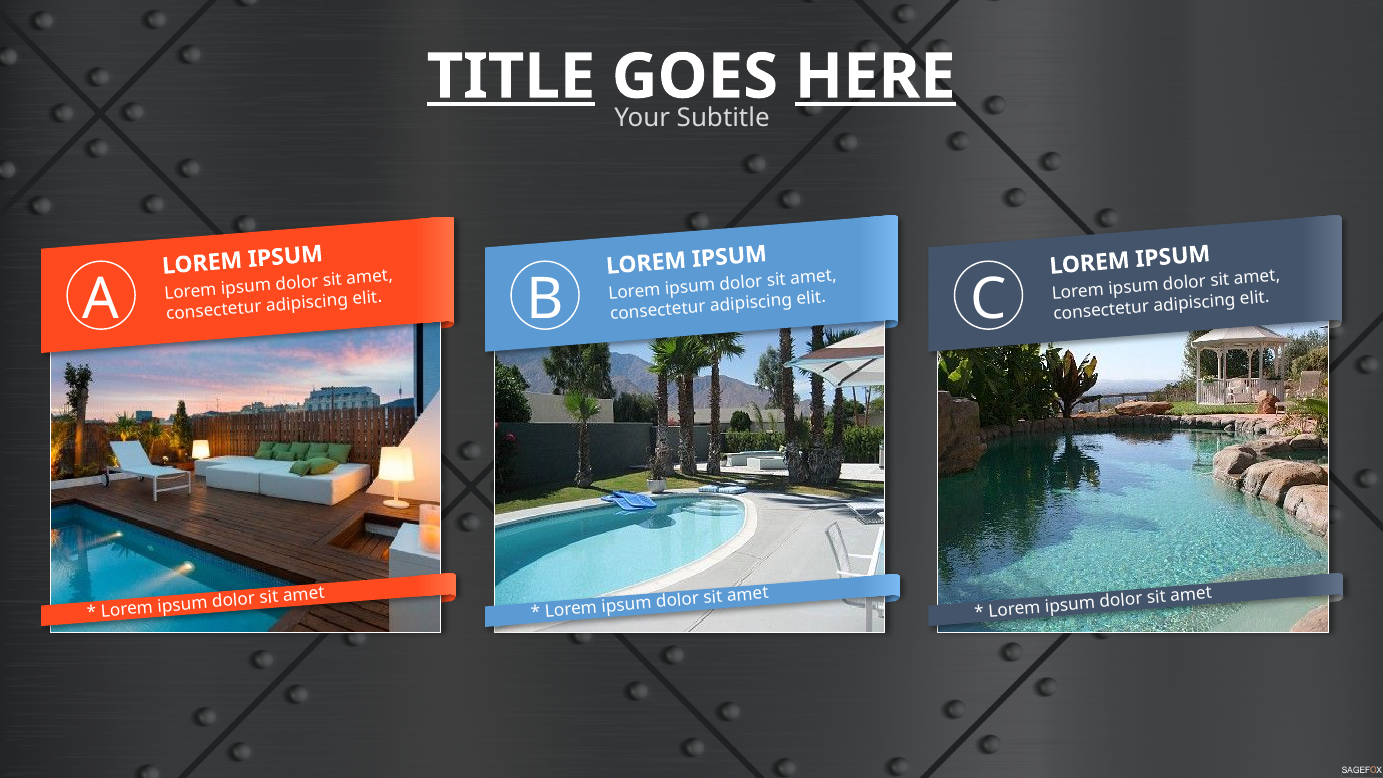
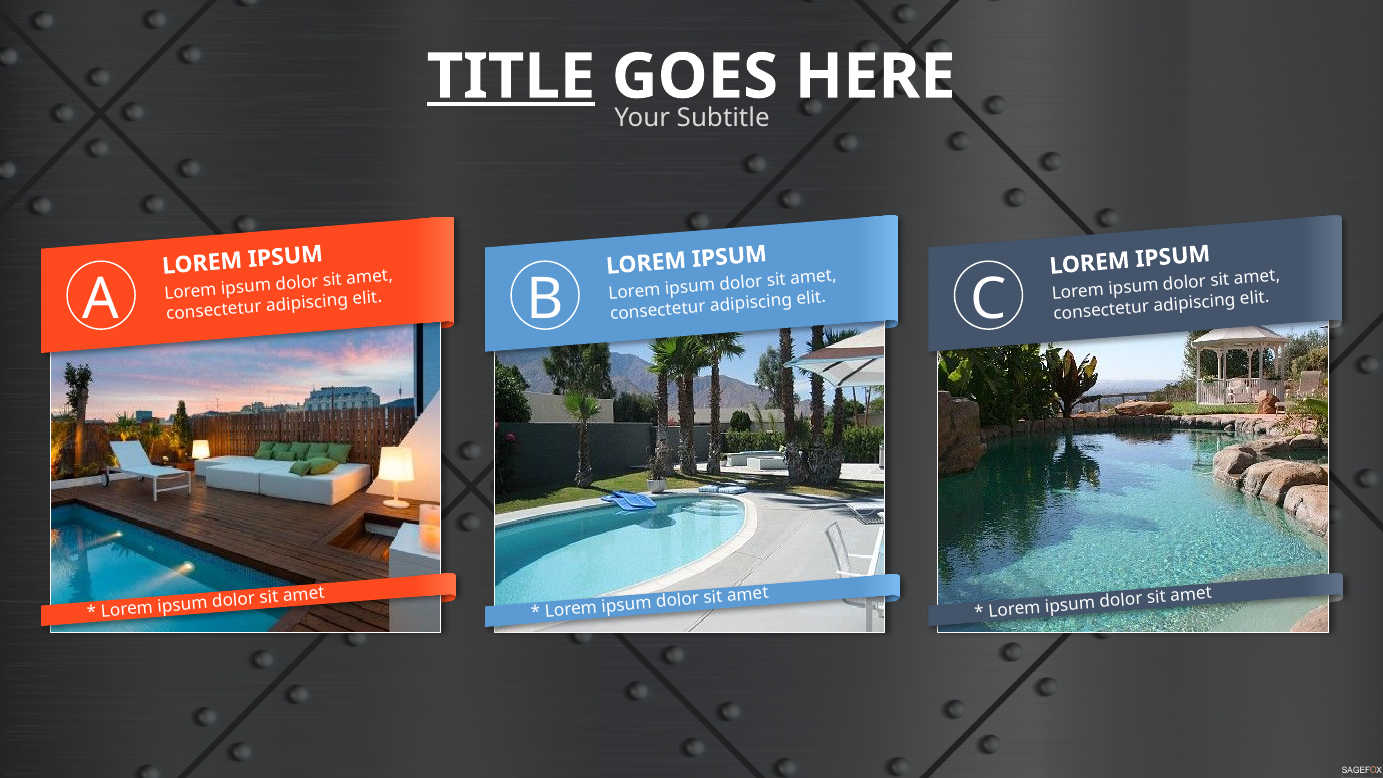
HERE underline: present -> none
